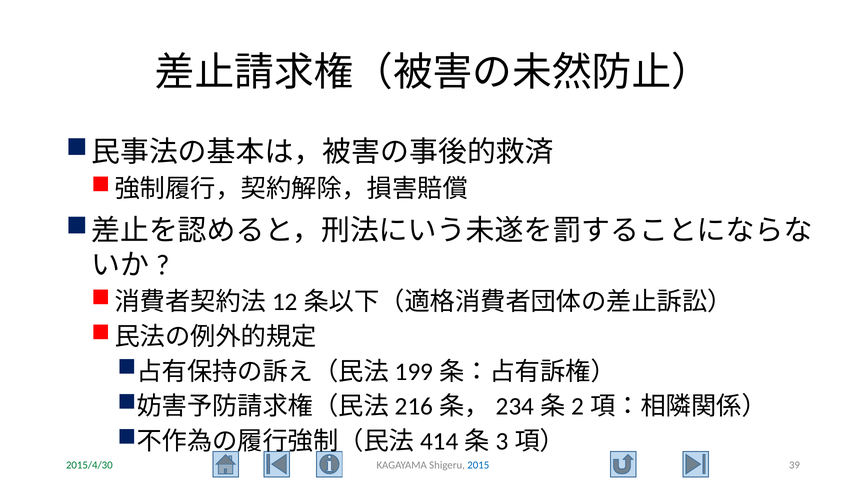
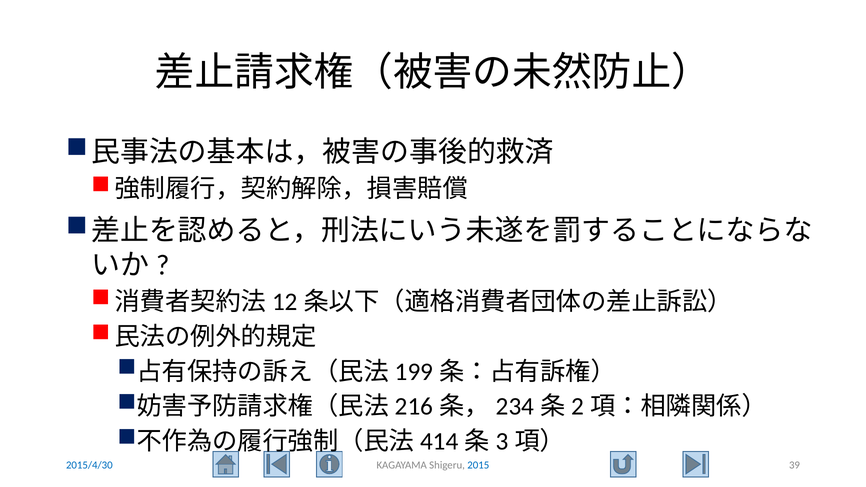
2015/4/30 colour: green -> blue
